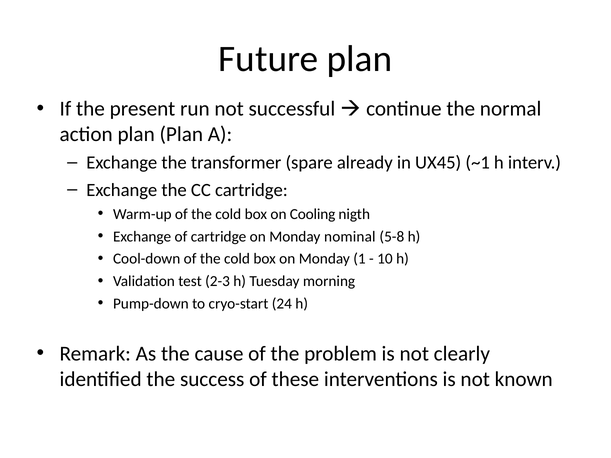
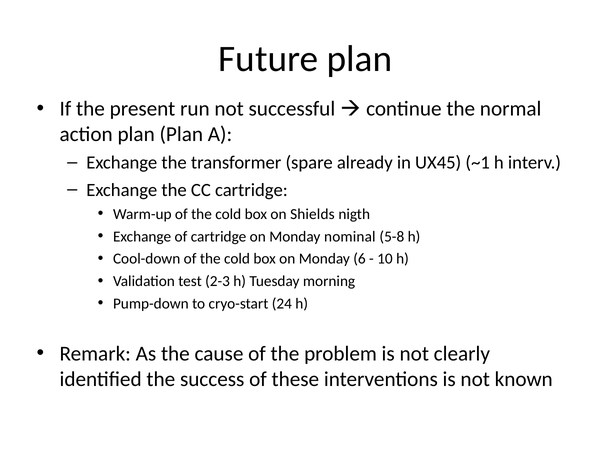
Cooling: Cooling -> Shields
1: 1 -> 6
